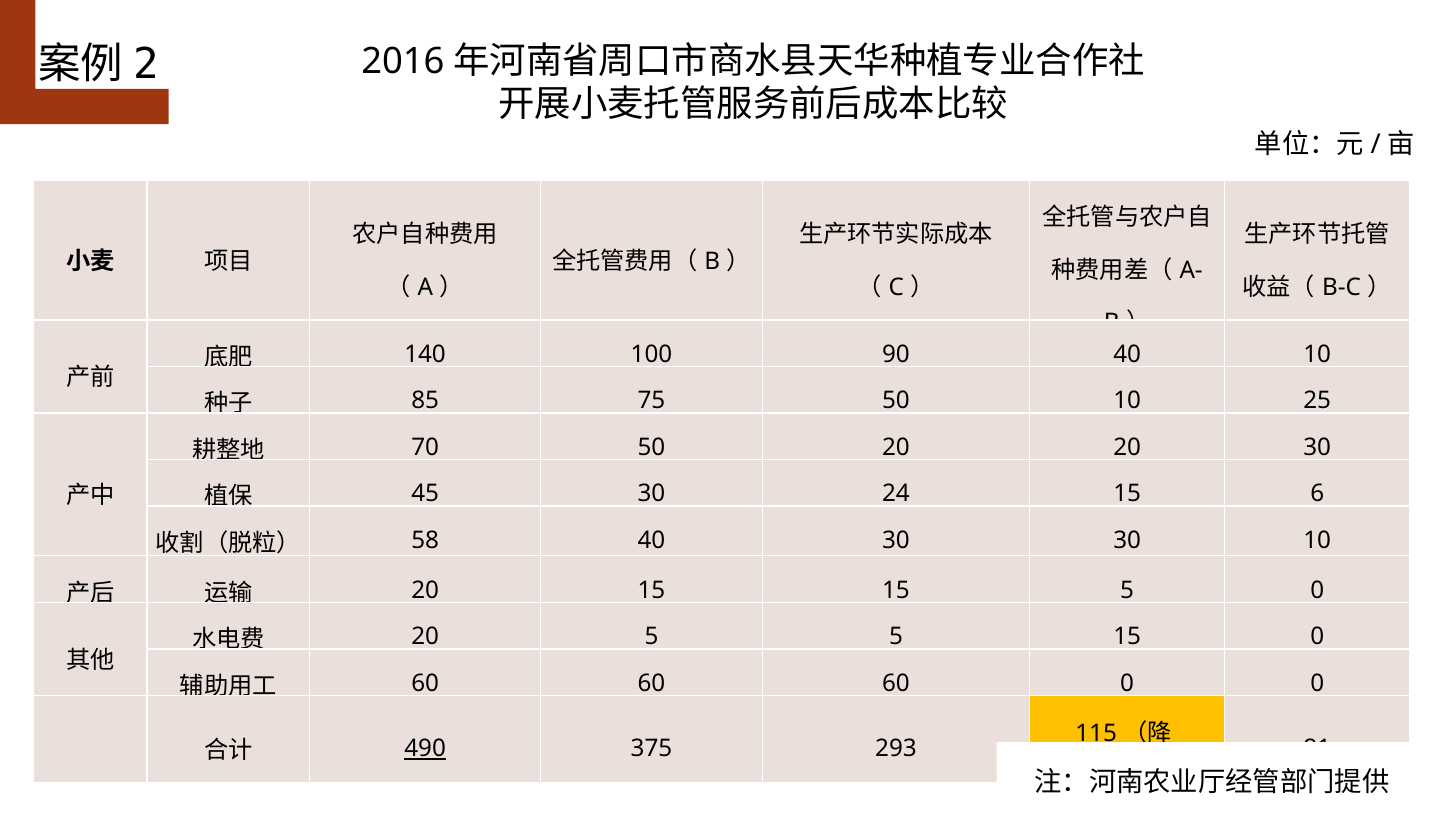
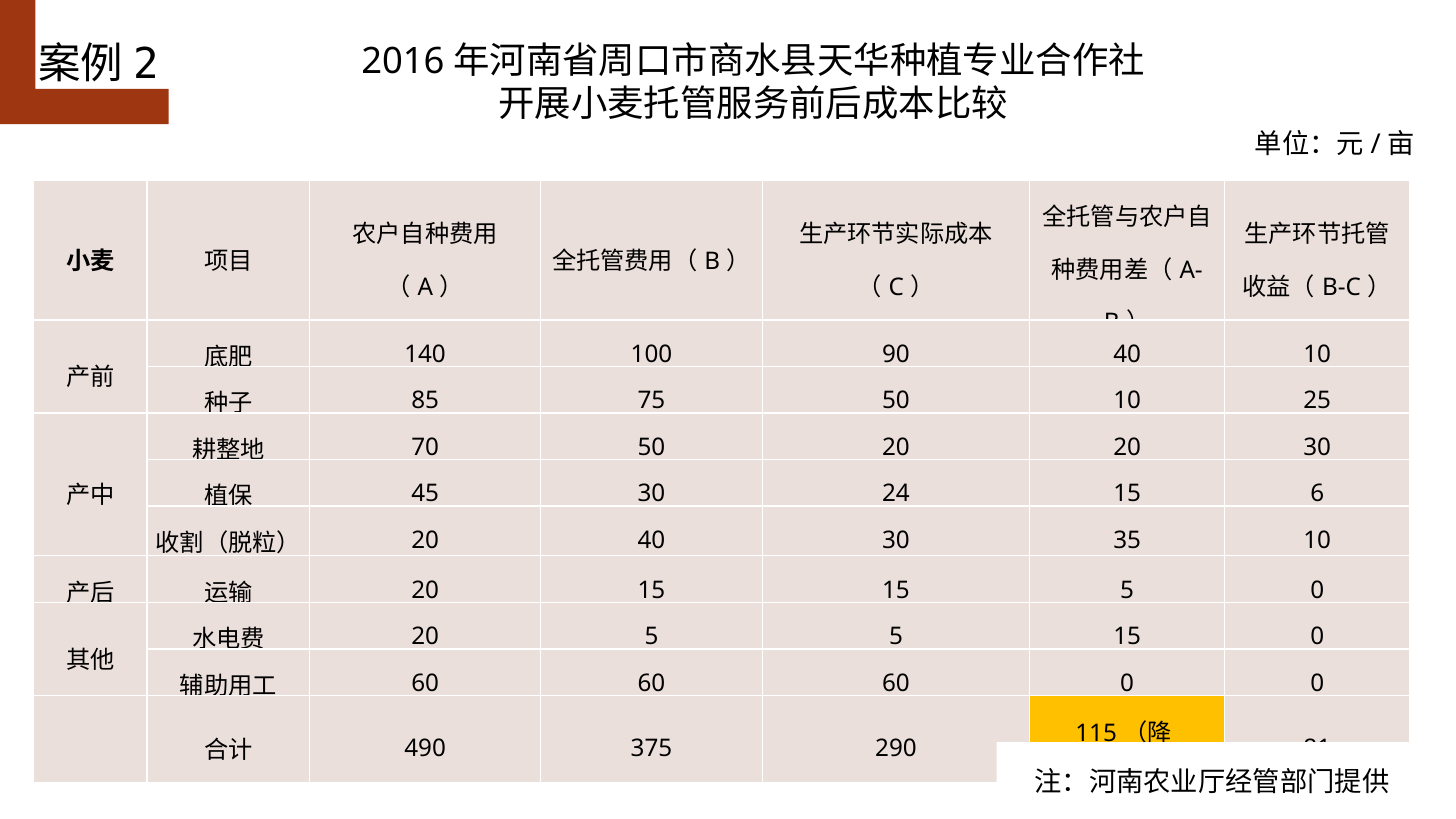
58 at (425, 541): 58 -> 20
30 30: 30 -> 35
490 underline: present -> none
293: 293 -> 290
